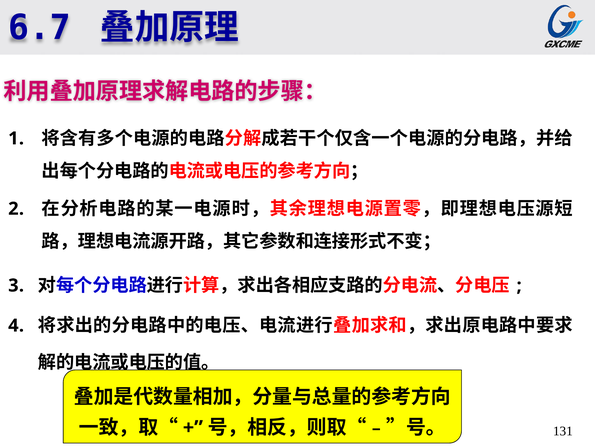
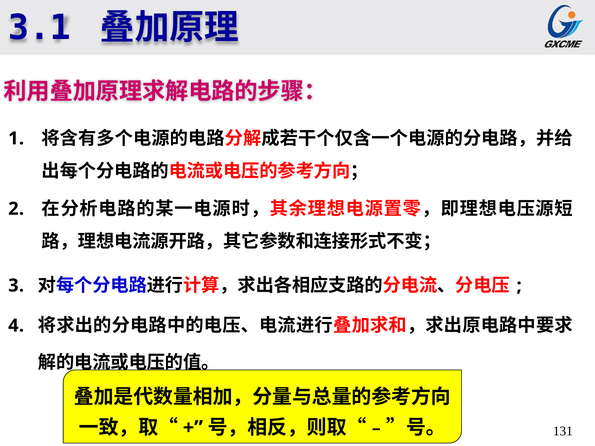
6.7: 6.7 -> 3.1
